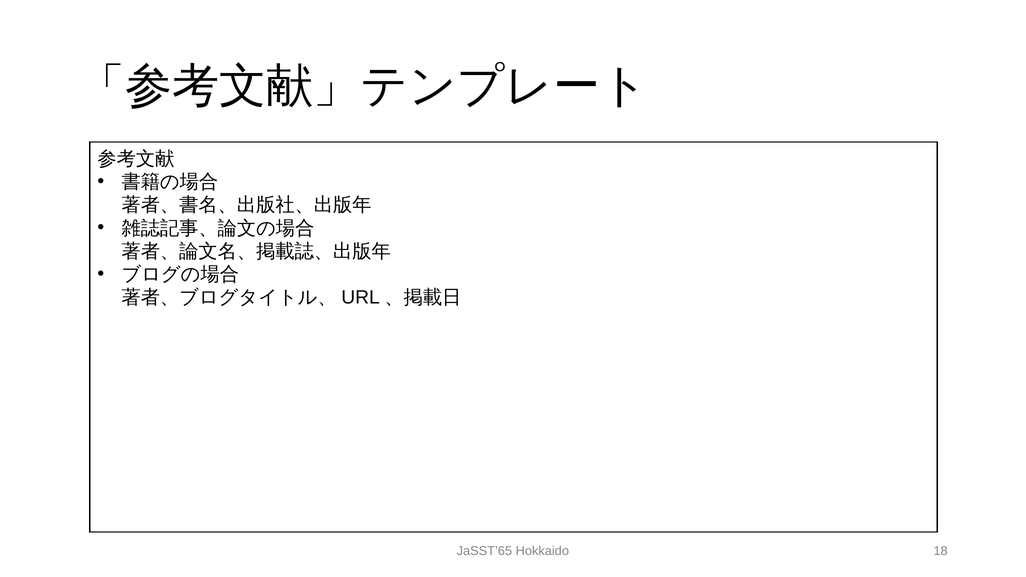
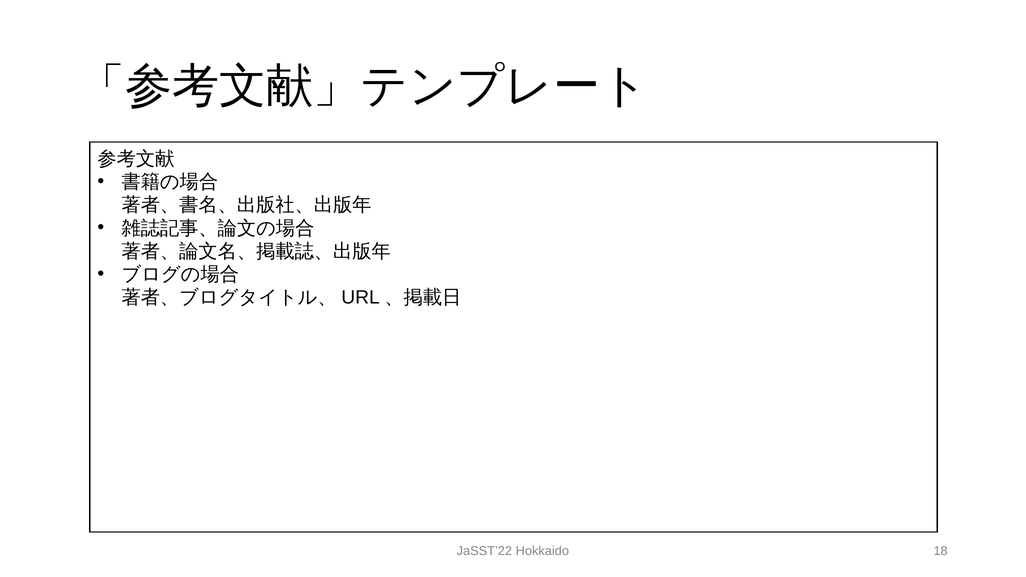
JaSST’65: JaSST’65 -> JaSST’22
